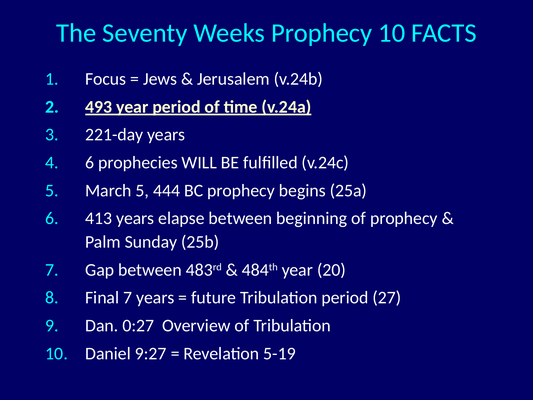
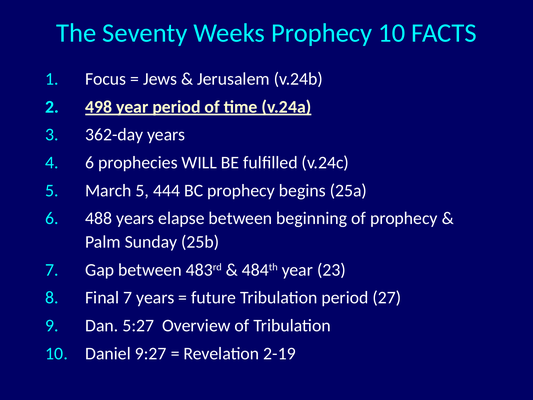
493: 493 -> 498
221-day: 221-day -> 362-day
413: 413 -> 488
20: 20 -> 23
0:27: 0:27 -> 5:27
5-19: 5-19 -> 2-19
